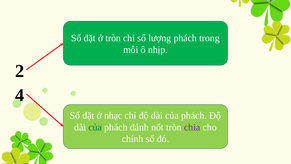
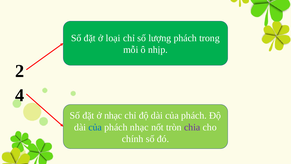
ở tròn: tròn -> loại
của at (95, 127) colour: green -> blue
phách đánh: đánh -> nhạc
